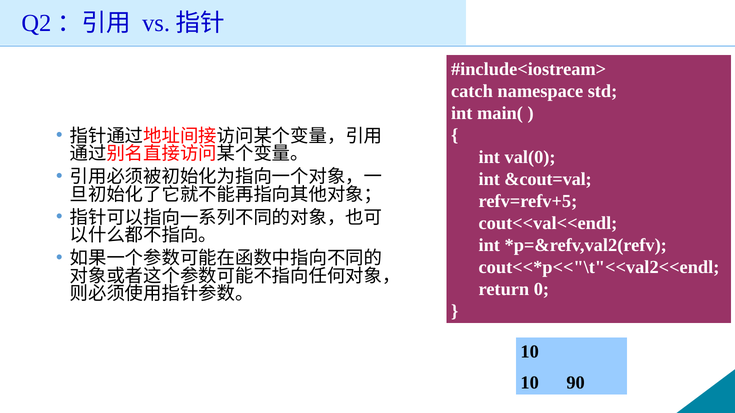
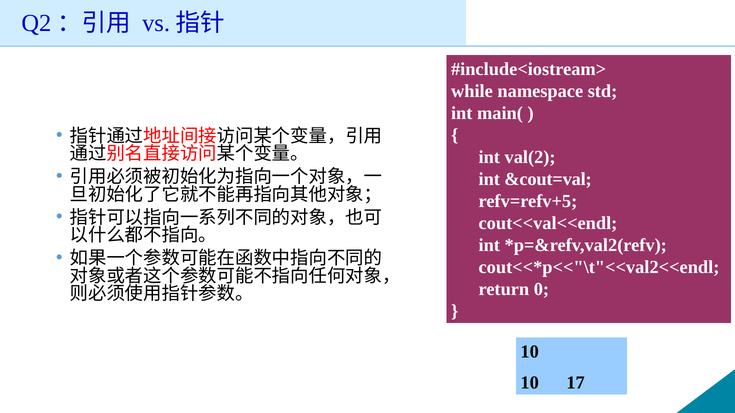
catch: catch -> while
val(0: val(0 -> val(2
90: 90 -> 17
